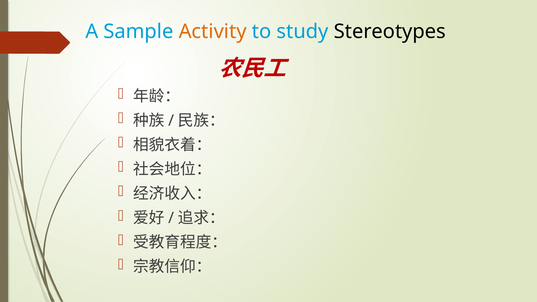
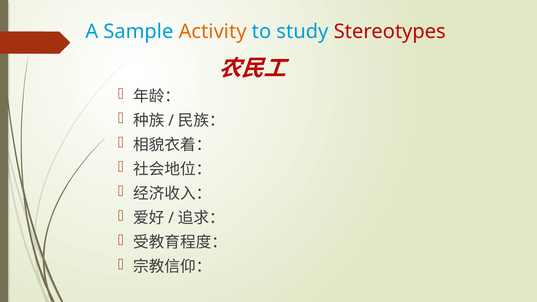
Stereotypes colour: black -> red
